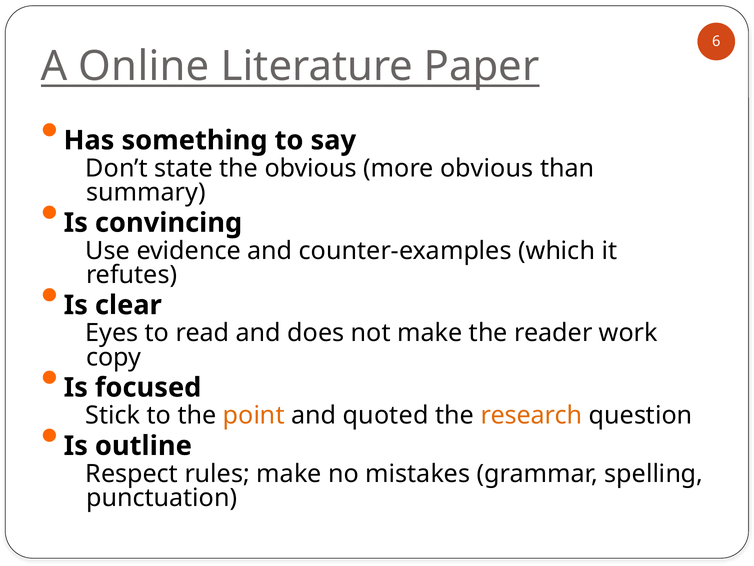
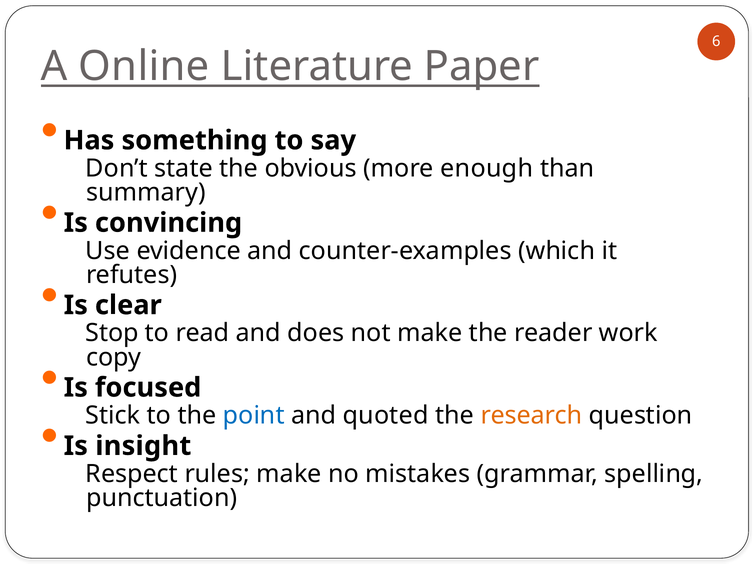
more obvious: obvious -> enough
Eyes: Eyes -> Stop
point colour: orange -> blue
outline: outline -> insight
